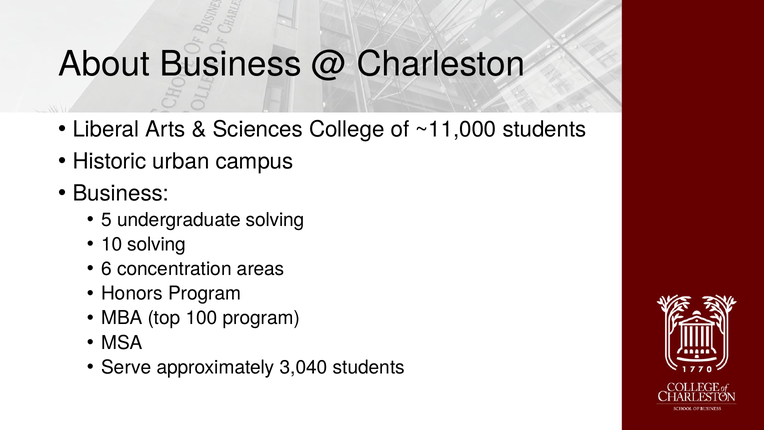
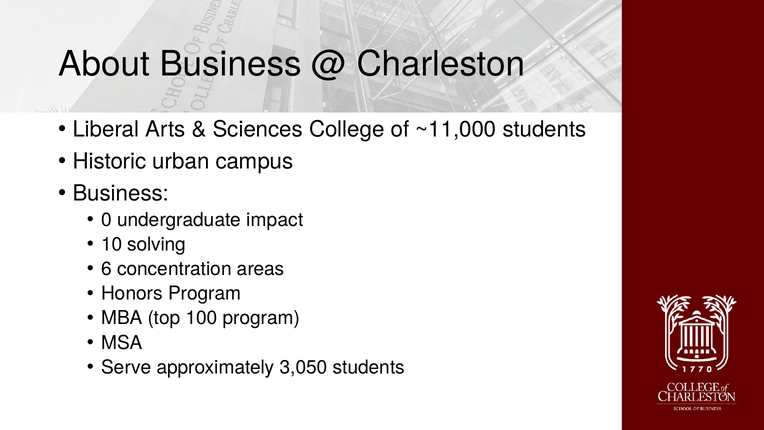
5: 5 -> 0
undergraduate solving: solving -> impact
3,040: 3,040 -> 3,050
